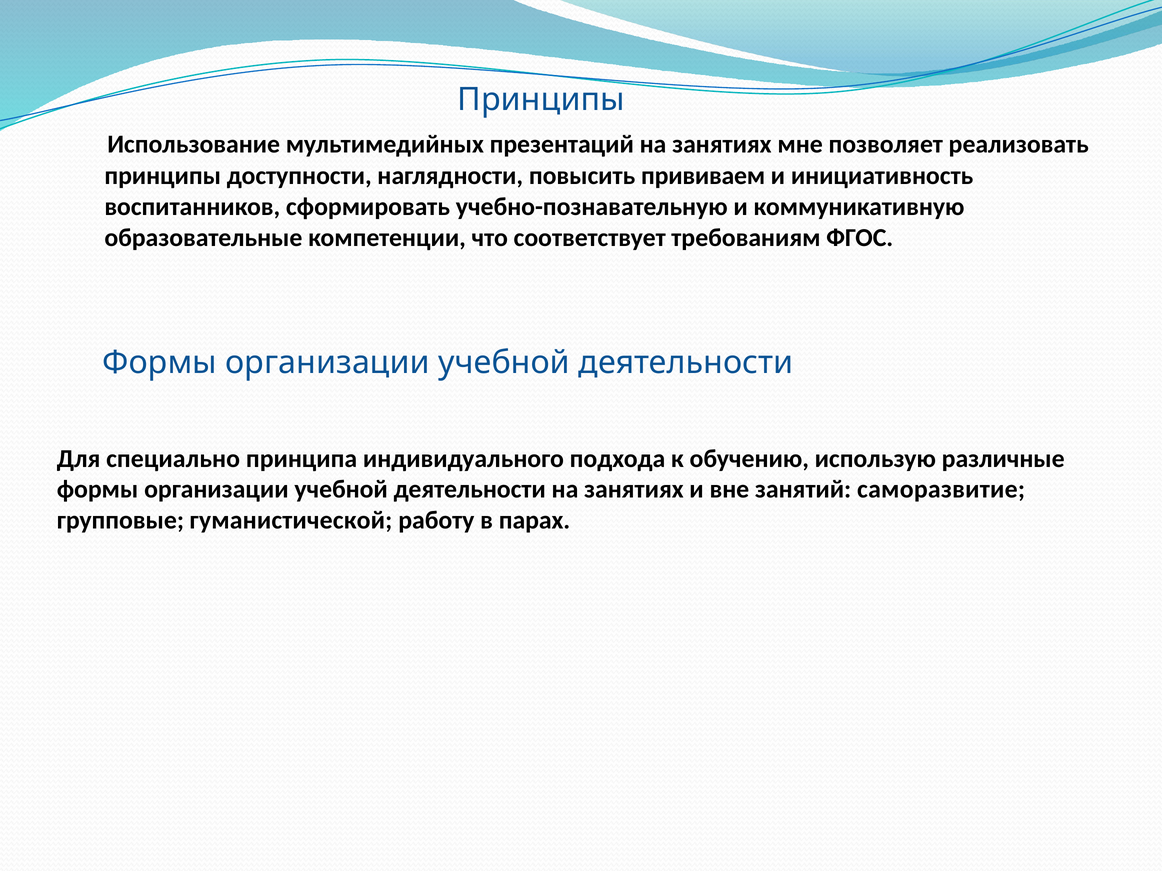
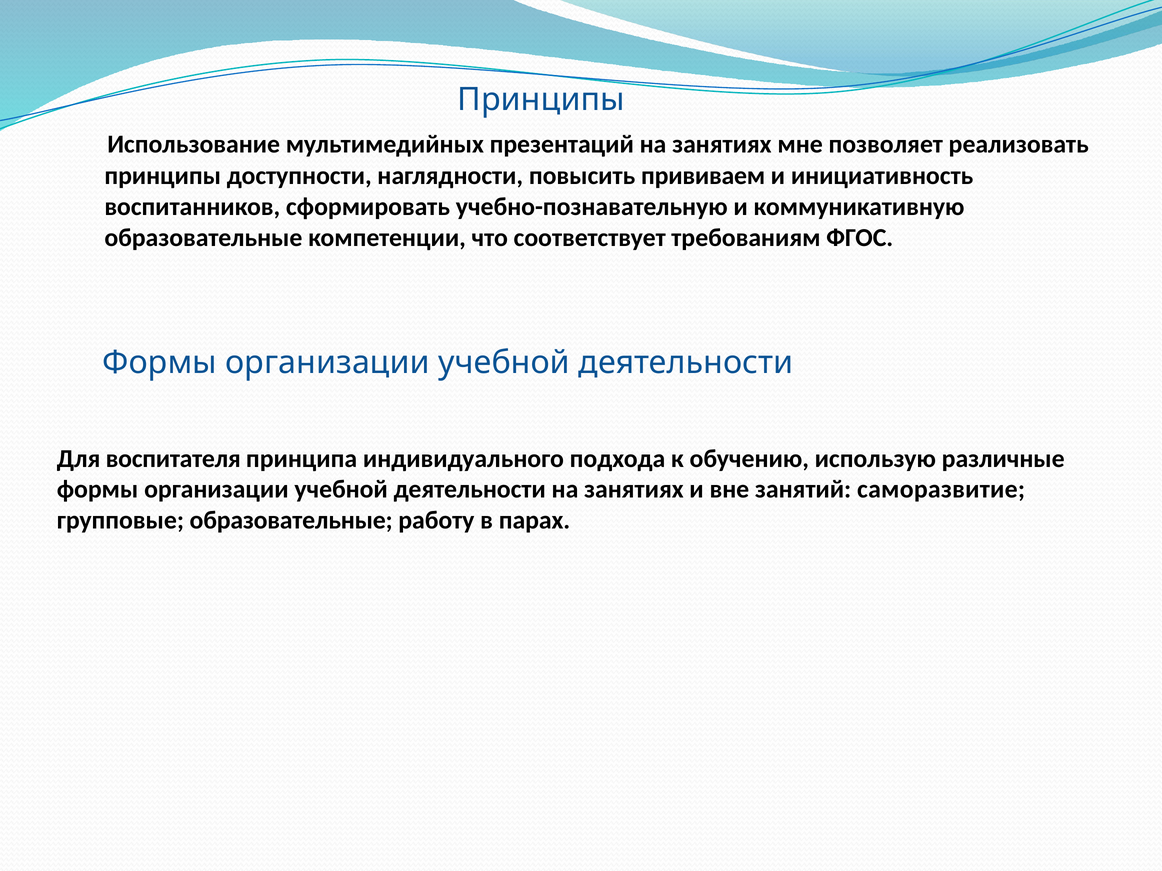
специально: специально -> воспитателя
групповые гуманистической: гуманистической -> образовательные
